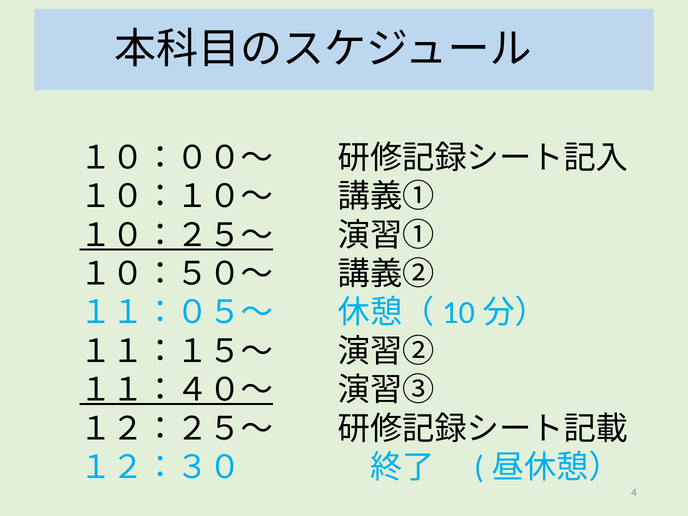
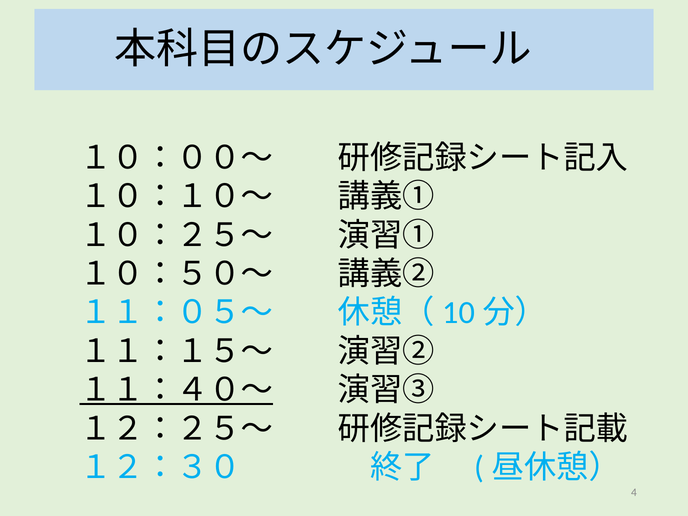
１０：２５～ underline: present -> none
